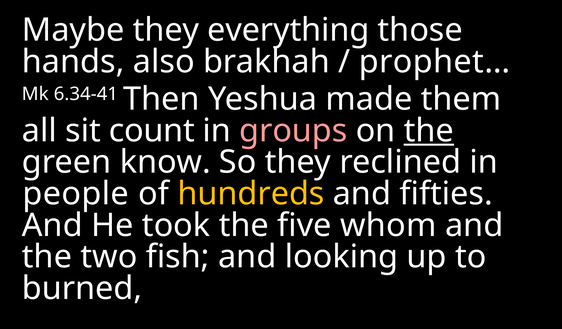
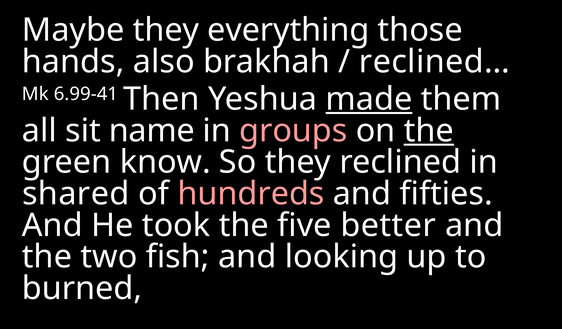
prophet…: prophet… -> reclined…
6.34-41: 6.34-41 -> 6.99-41
made underline: none -> present
count: count -> name
people: people -> shared
hundreds colour: yellow -> pink
whom: whom -> better
